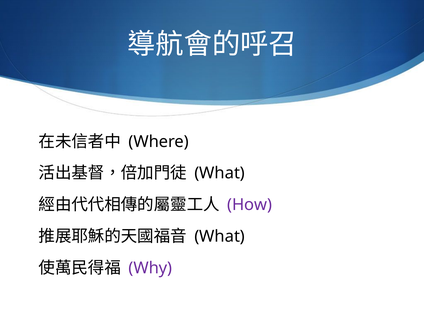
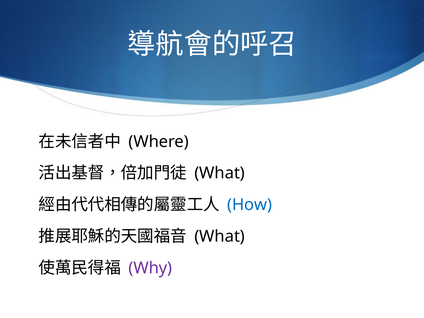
How colour: purple -> blue
